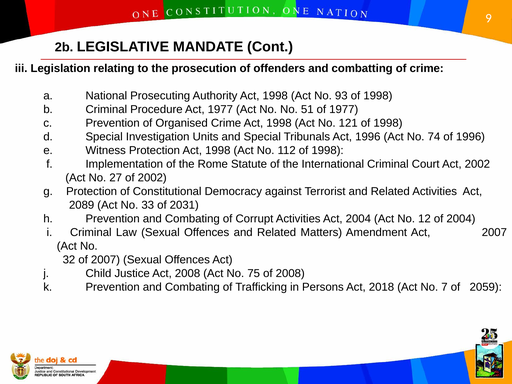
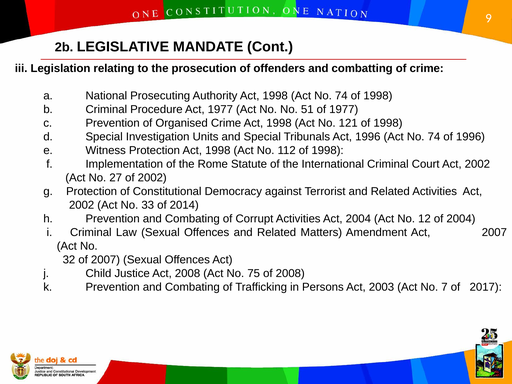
1998 Act No 93: 93 -> 74
2089 at (82, 205): 2089 -> 2002
2031: 2031 -> 2014
2018: 2018 -> 2003
2059: 2059 -> 2017
